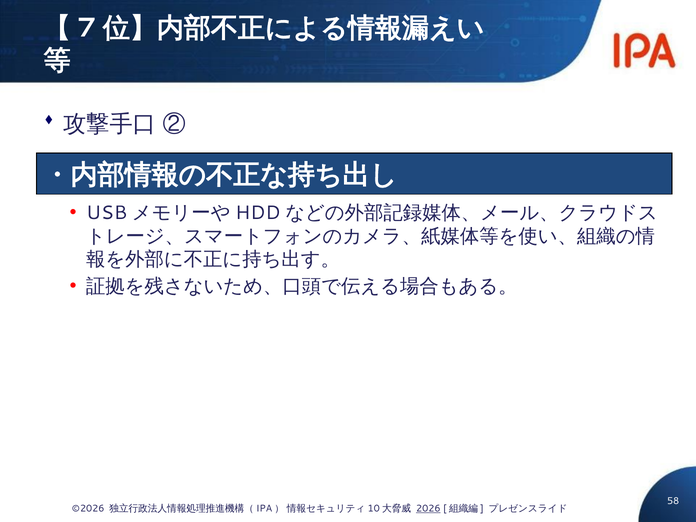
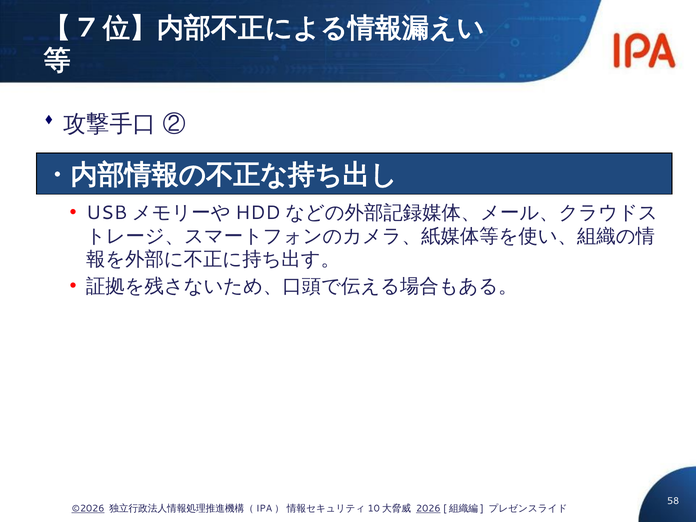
©2026 underline: none -> present
